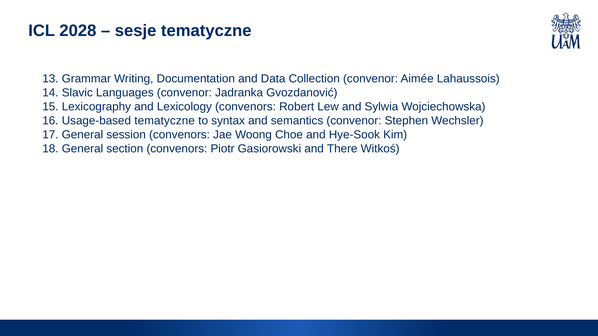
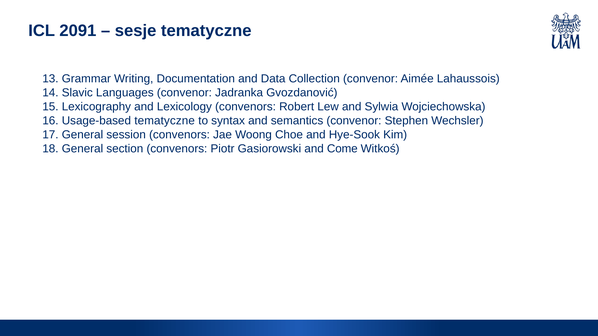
2028: 2028 -> 2091
There: There -> Come
